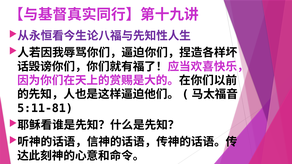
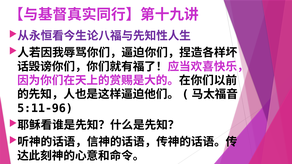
5:11-81: 5:11-81 -> 5:11-96
